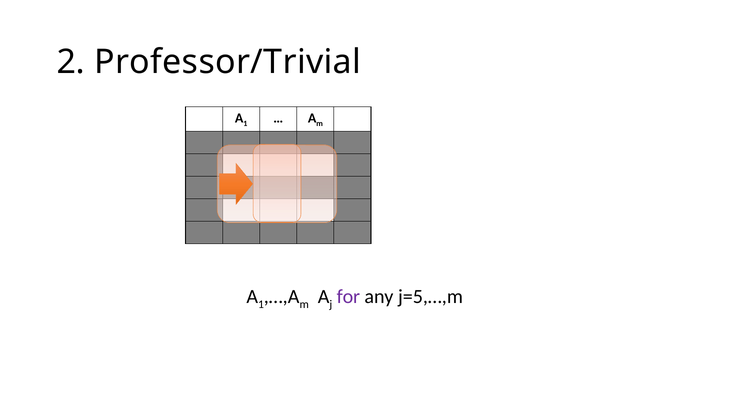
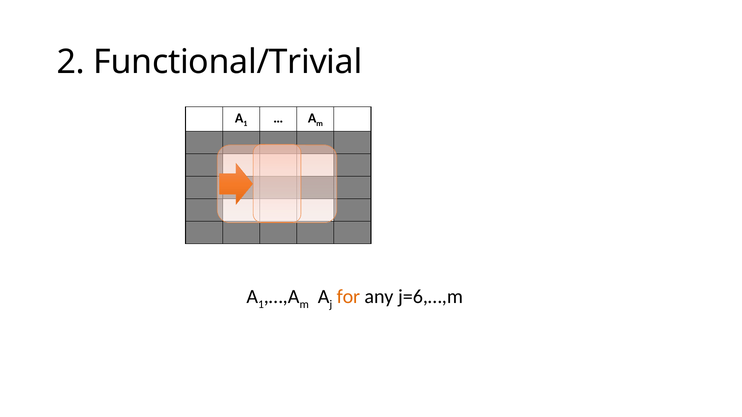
Professor/Trivial: Professor/Trivial -> Functional/Trivial
for colour: purple -> orange
j=5,…,m: j=5,…,m -> j=6,…,m
